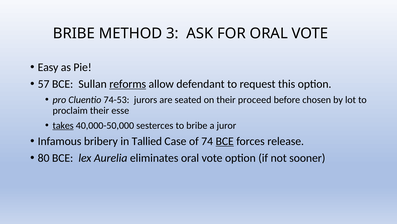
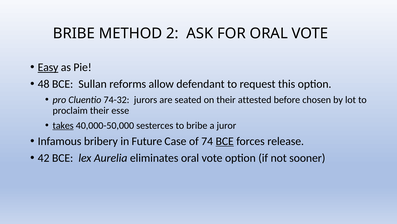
3: 3 -> 2
Easy underline: none -> present
57: 57 -> 48
reforms underline: present -> none
74-53: 74-53 -> 74-32
proceed: proceed -> attested
Tallied: Tallied -> Future
80: 80 -> 42
